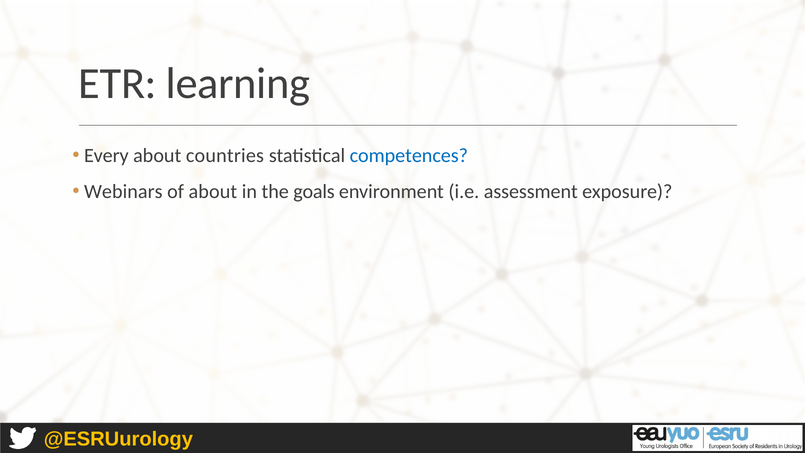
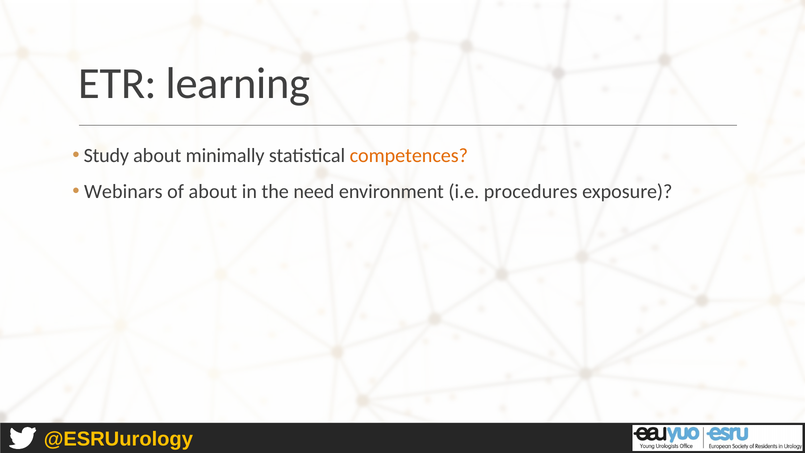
Every: Every -> Study
countries: countries -> minimally
competences colour: blue -> orange
goals: goals -> need
assessment: assessment -> procedures
